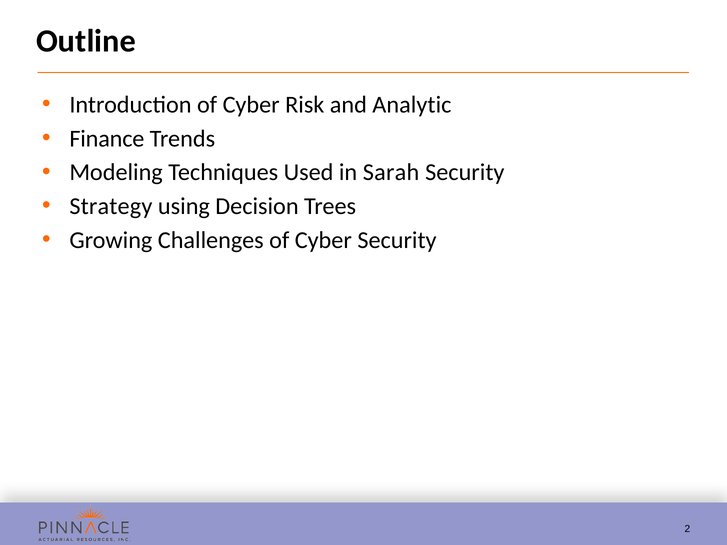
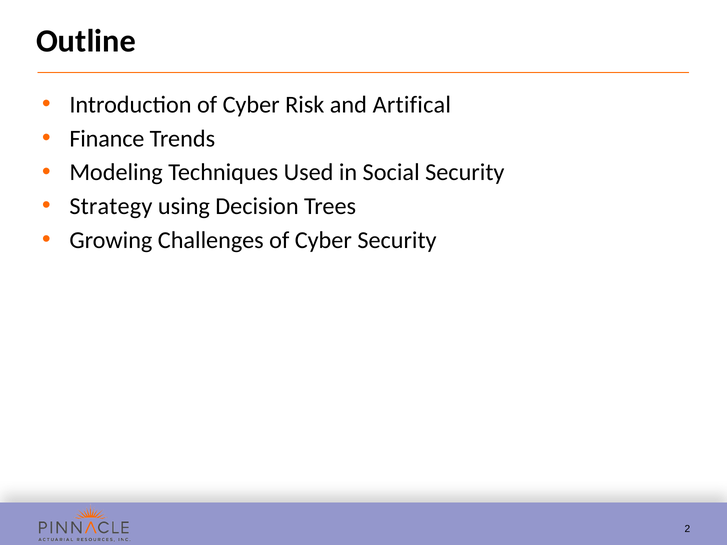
Analytic: Analytic -> Artifical
Sarah: Sarah -> Social
